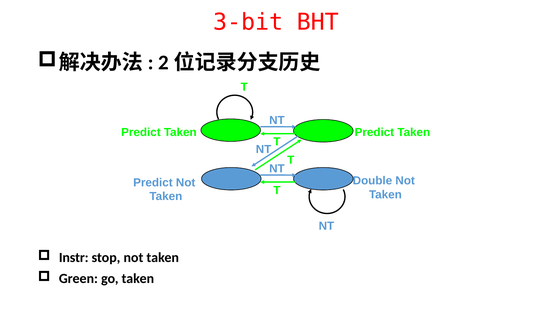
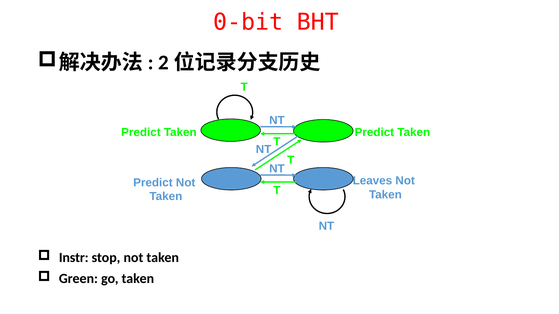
3-bit: 3-bit -> 0-bit
Double: Double -> Leaves
